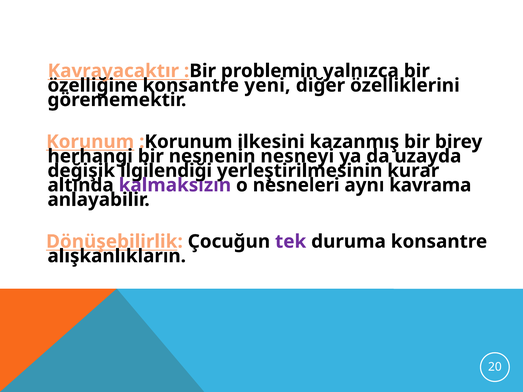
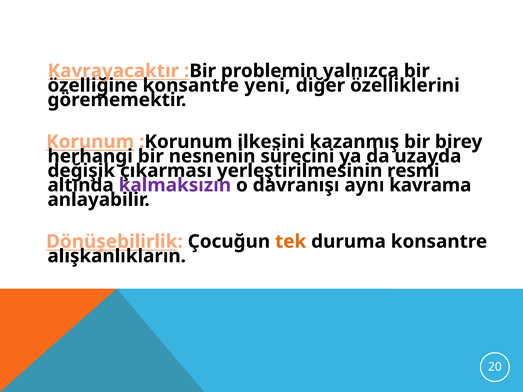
nesneyi: nesneyi -> sürecini
ilgilendiği: ilgilendiği -> çıkarması
kurar: kurar -> resmi
nesneleri: nesneleri -> davranışı
tek colour: purple -> orange
